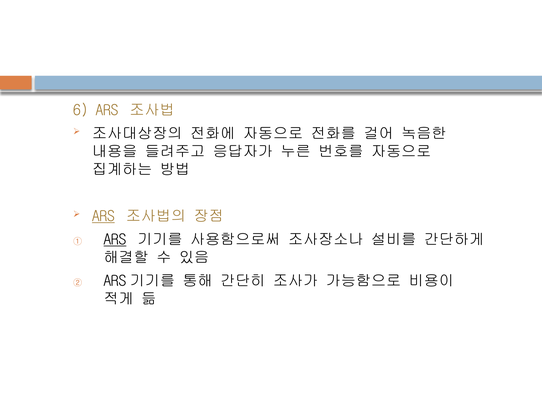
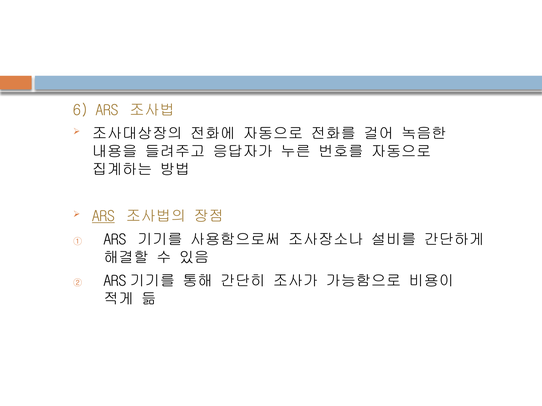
ARS at (115, 240) underline: present -> none
